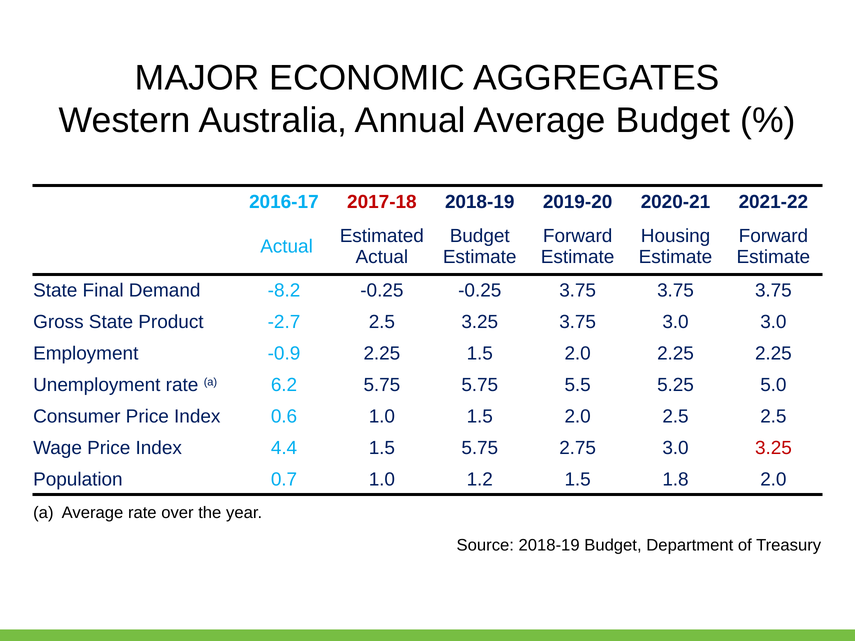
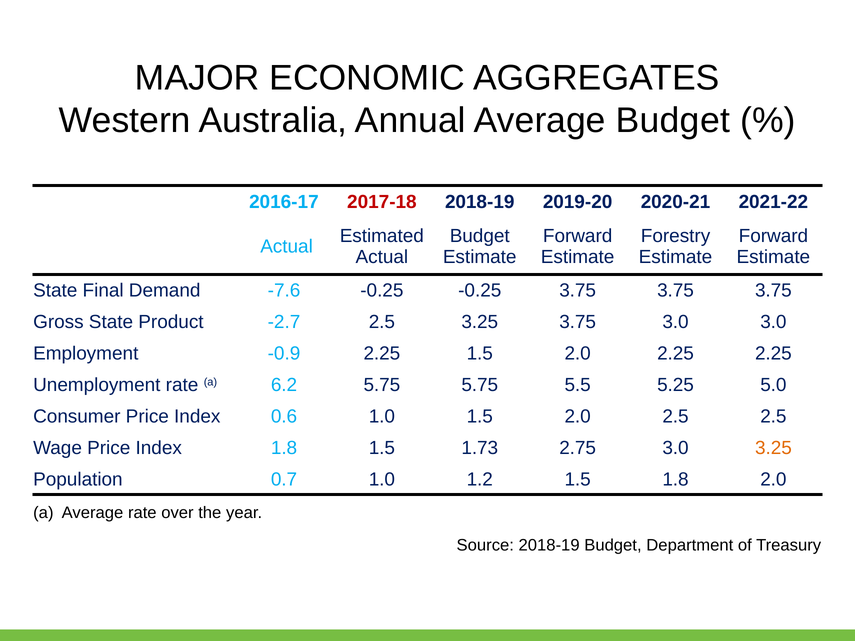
Housing: Housing -> Forestry
-8.2: -8.2 -> -7.6
Index 4.4: 4.4 -> 1.8
1.5 5.75: 5.75 -> 1.73
3.25 at (773, 448) colour: red -> orange
